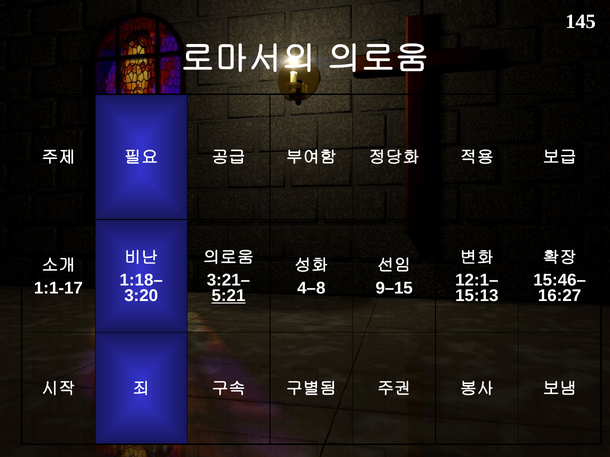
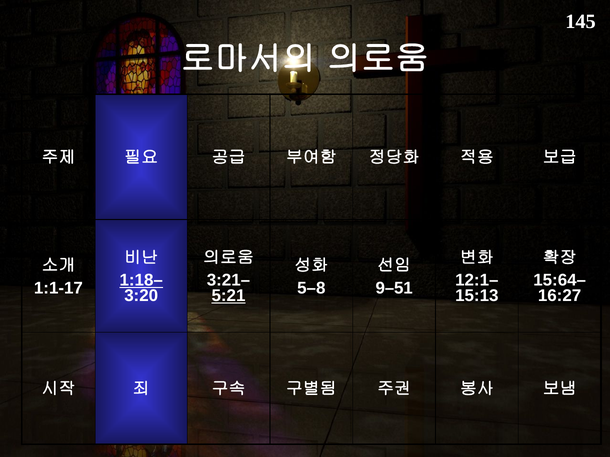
1:18– underline: none -> present
15:46–: 15:46– -> 15:64–
4–8: 4–8 -> 5–8
9–15: 9–15 -> 9–51
